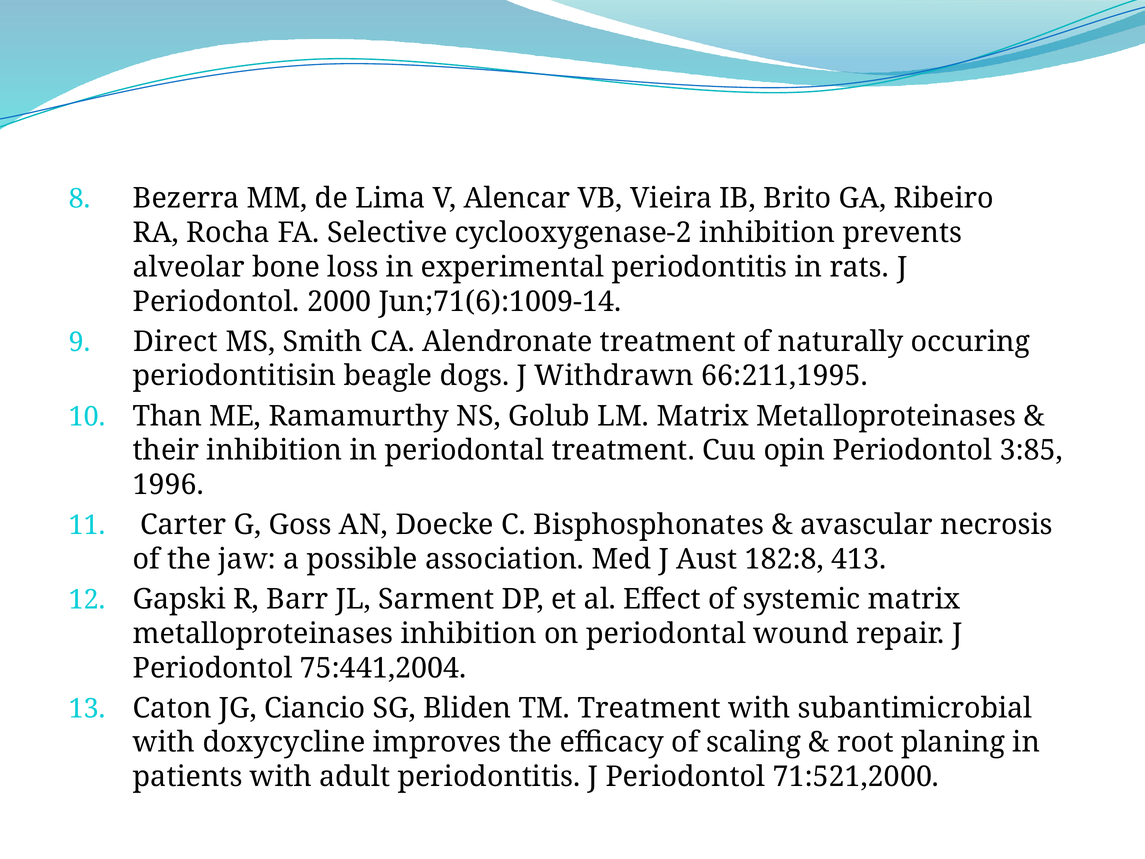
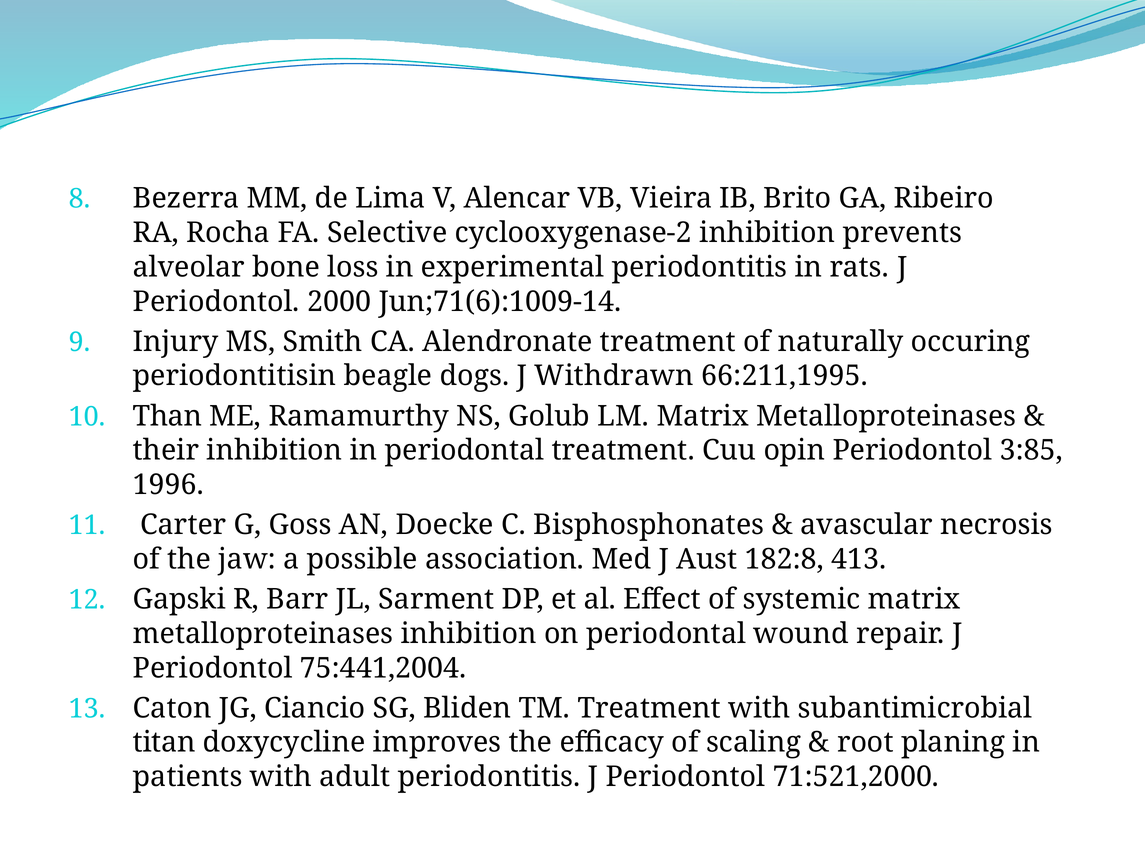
Direct: Direct -> Injury
with at (164, 742): with -> titan
